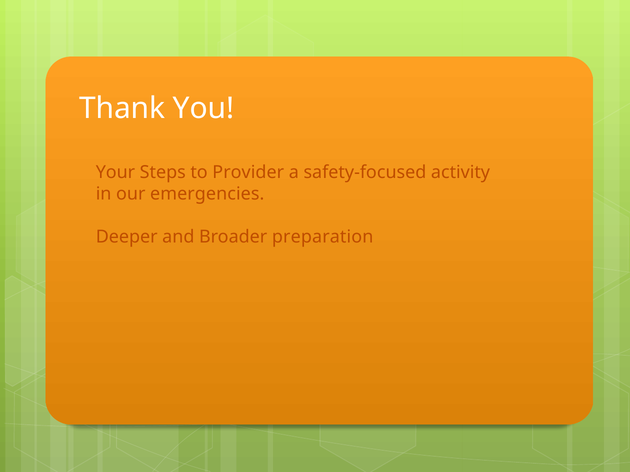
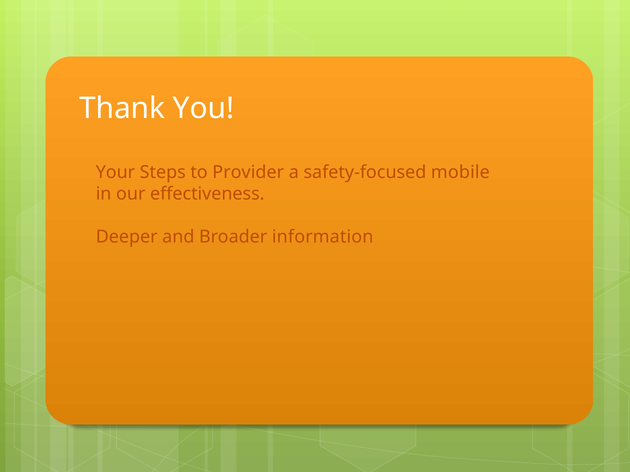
activity: activity -> mobile
emergencies: emergencies -> effectiveness
preparation: preparation -> information
